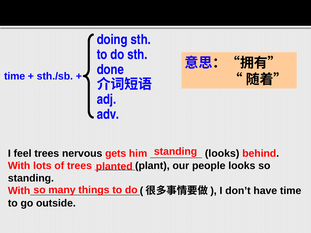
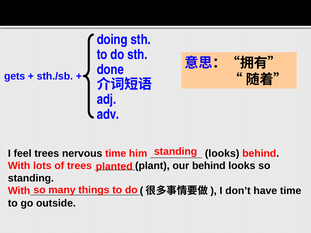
time at (15, 76): time -> gets
nervous gets: gets -> time
our people: people -> behind
